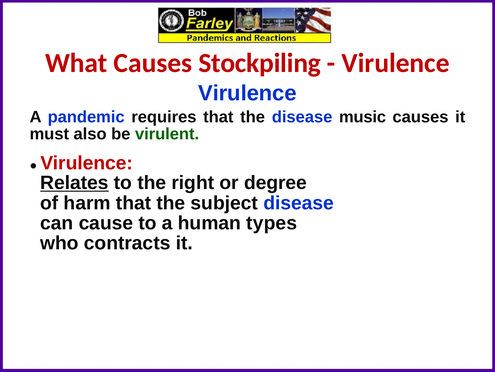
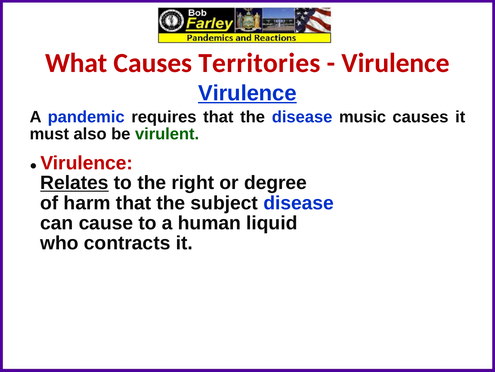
Stockpiling: Stockpiling -> Territories
Virulence at (247, 93) underline: none -> present
types: types -> liquid
